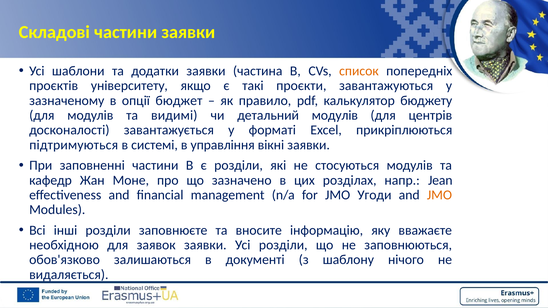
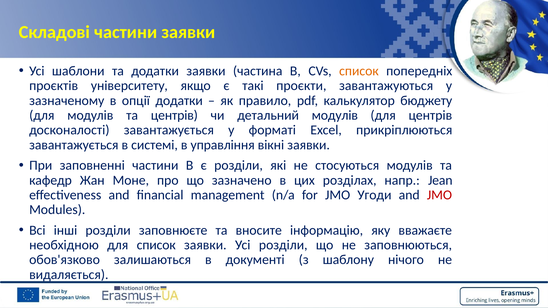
опції бюджет: бюджет -> додатки
та видимі: видимі -> центрів
підтримуються at (74, 145): підтримуються -> завантажується
JMO at (439, 195) colour: orange -> red
для заявок: заявок -> список
